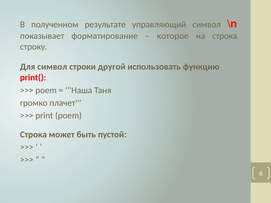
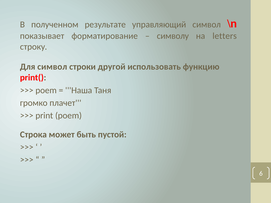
которое: которое -> символу
на строка: строка -> letters
